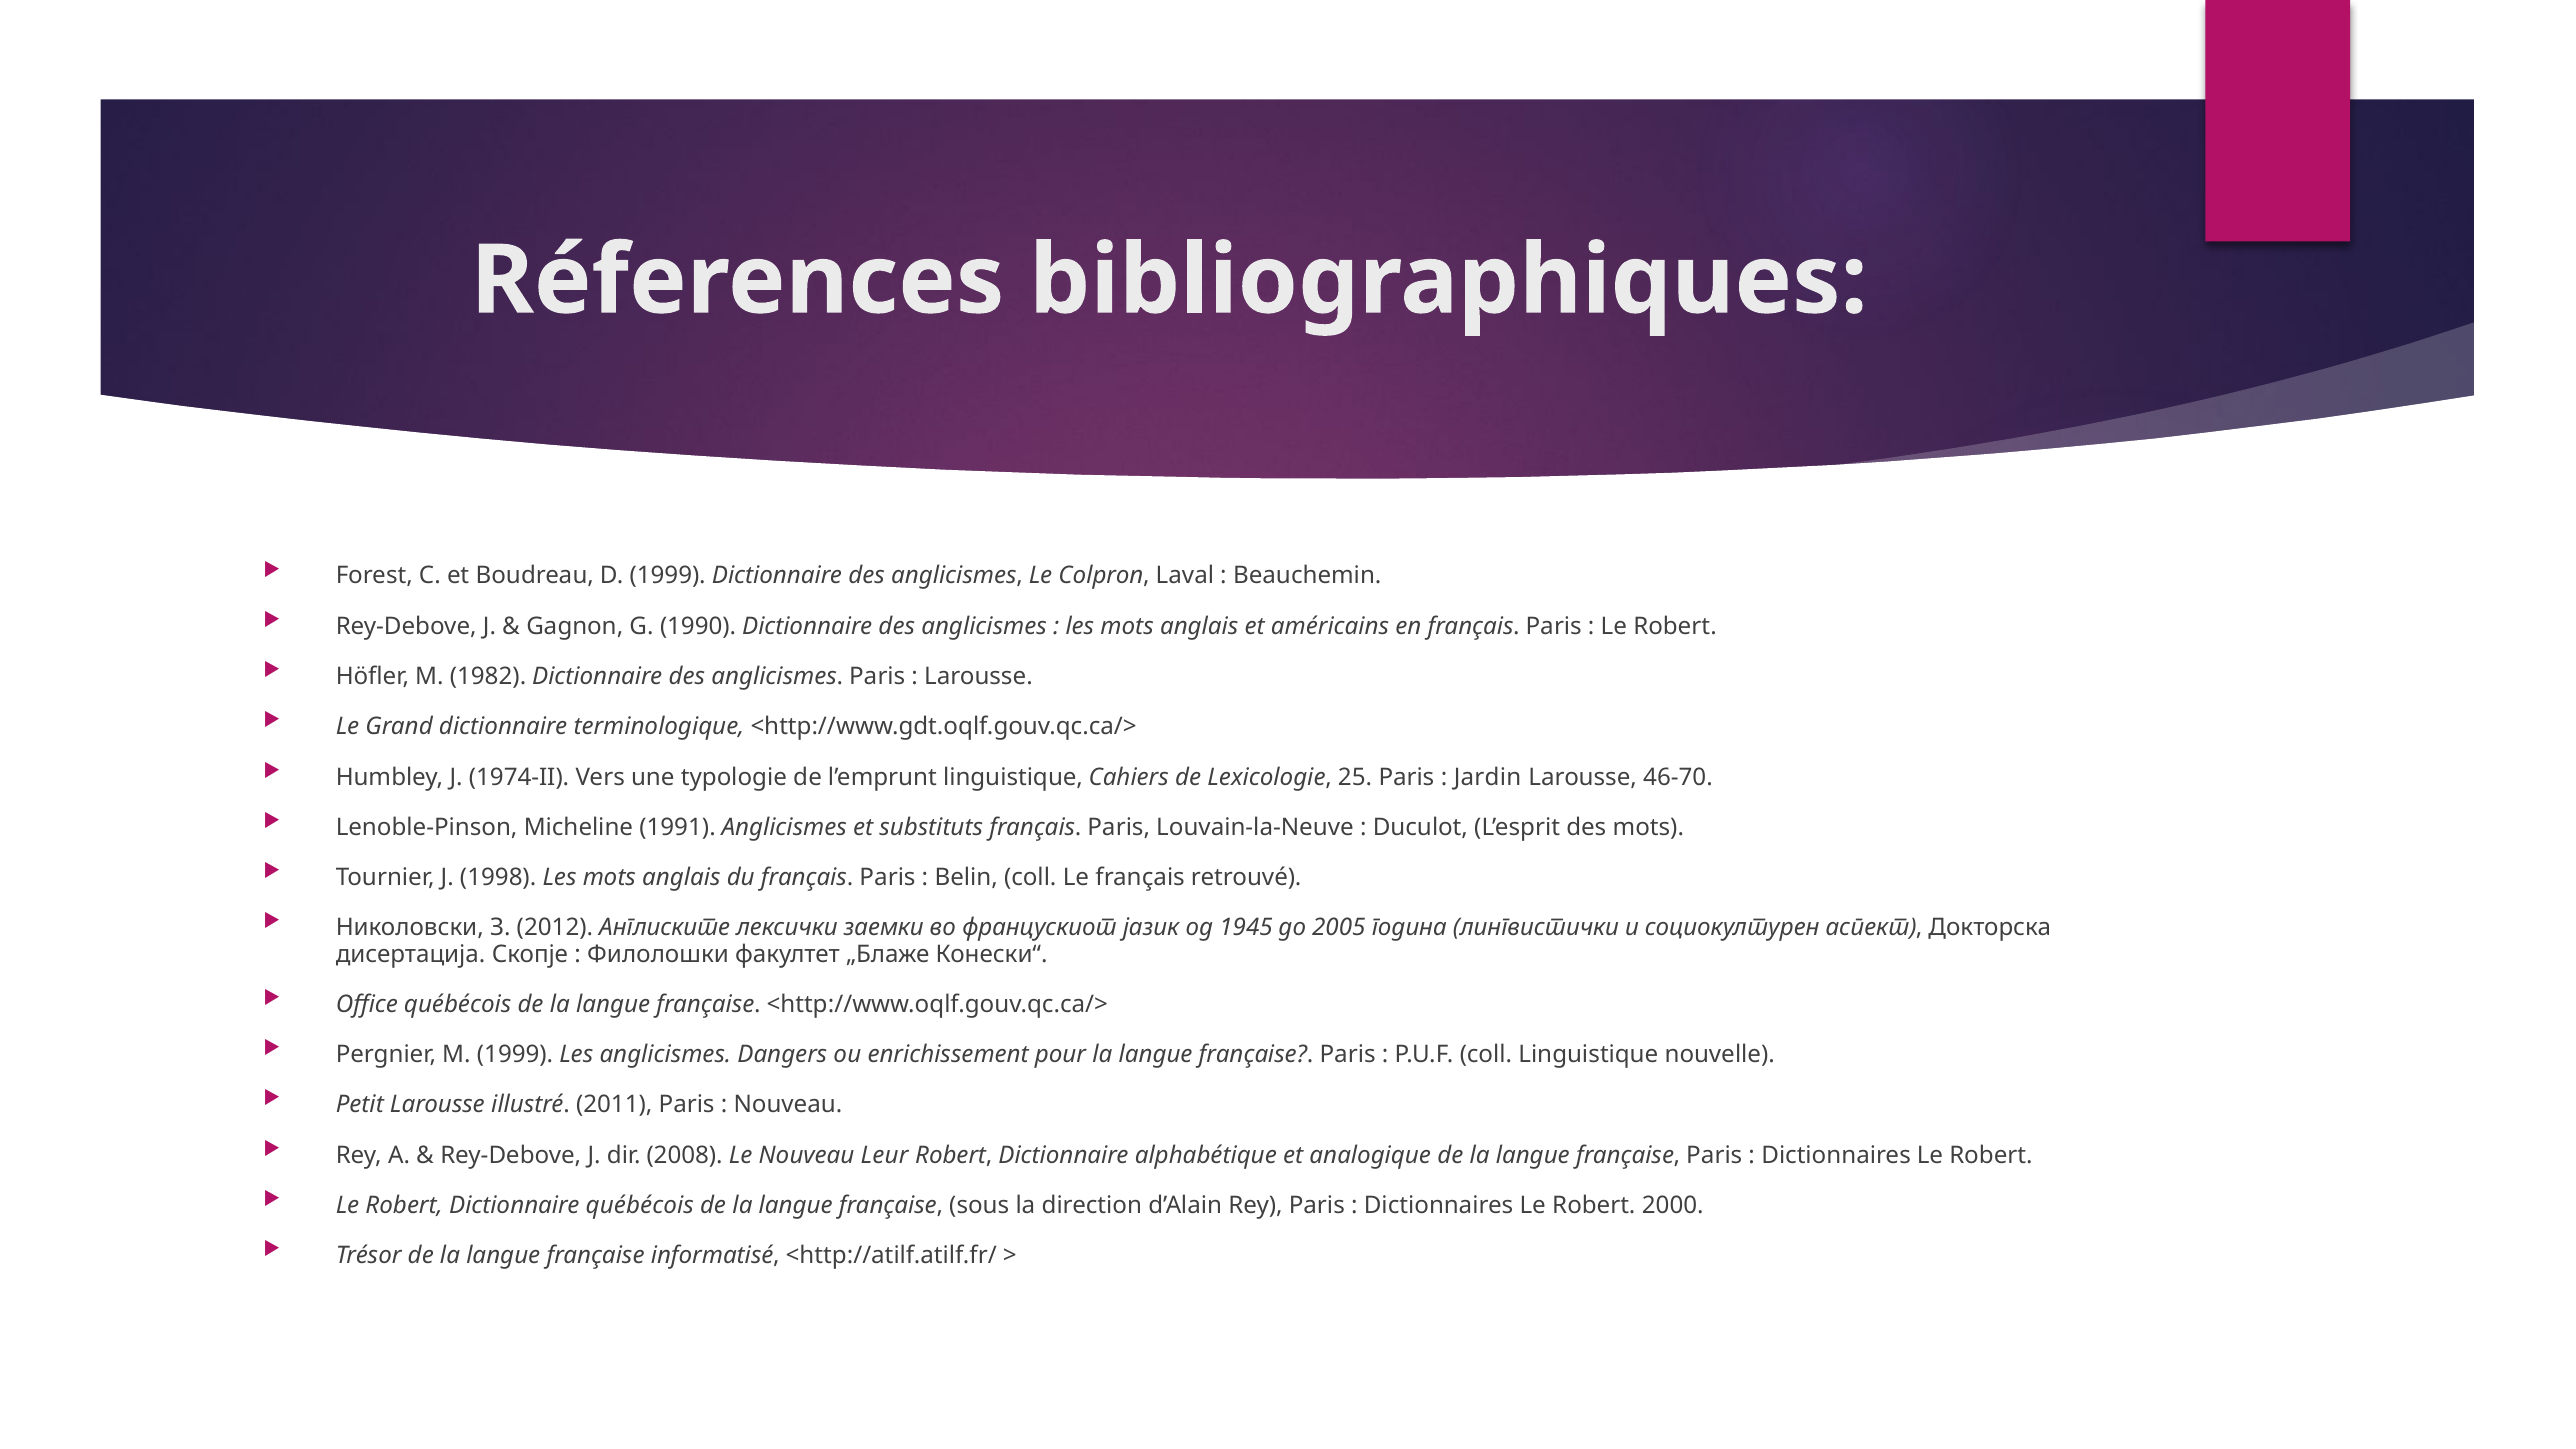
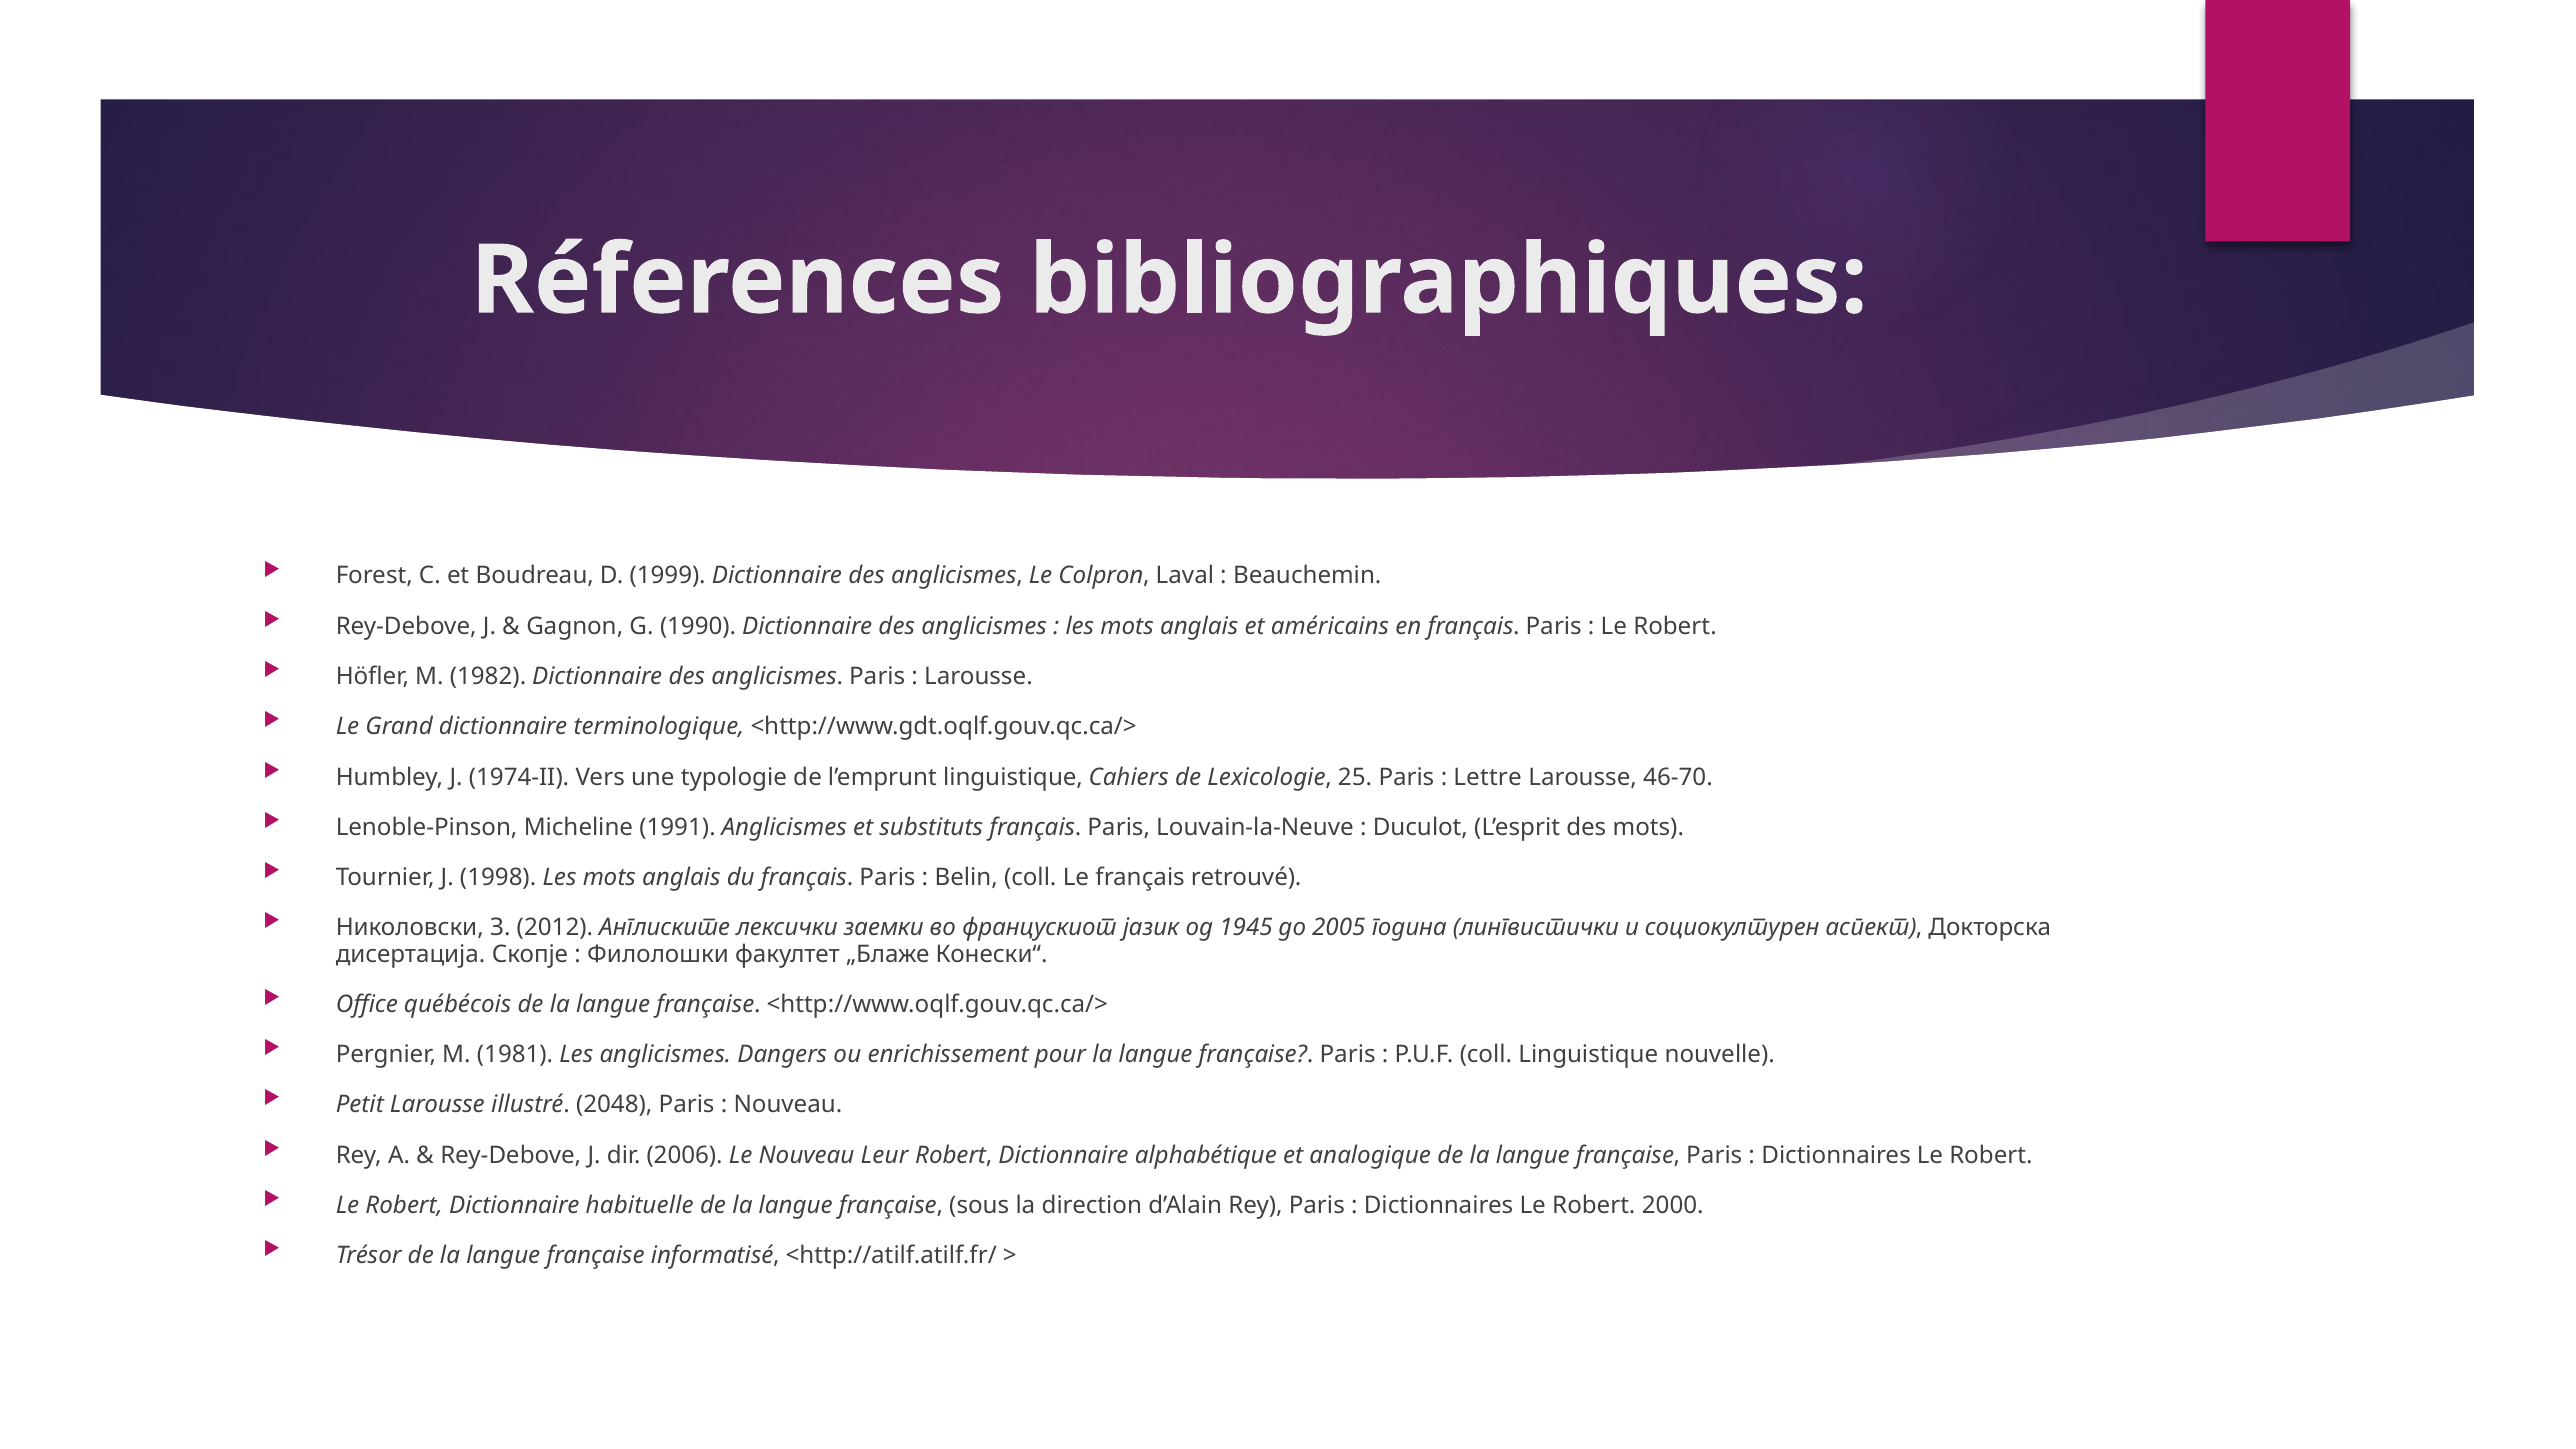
Jardin: Jardin -> Lettre
M 1999: 1999 -> 1981
2011: 2011 -> 2048
2008: 2008 -> 2006
Dictionnaire québécois: québécois -> habituelle
